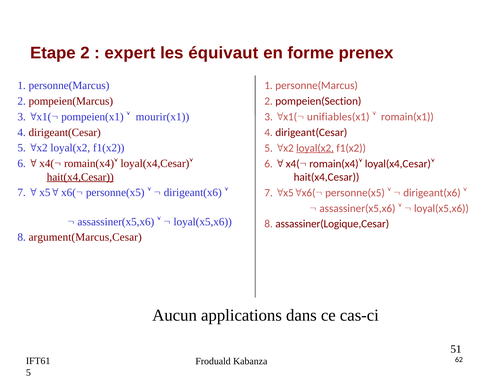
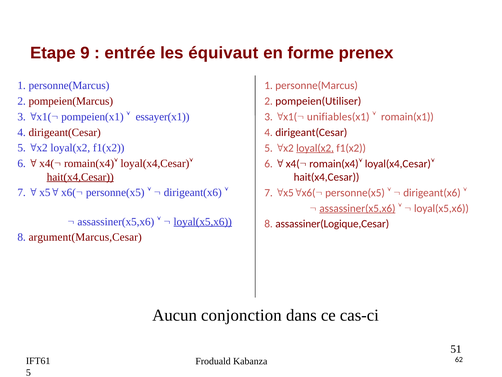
Etape 2: 2 -> 9
expert: expert -> entrée
pompeien(Section: pompeien(Section -> pompeien(Utiliser
mourir(x1: mourir(x1 -> essayer(x1
assassiner(x5,x6 at (357, 208) underline: none -> present
loyal(x5,x6 at (203, 221) underline: none -> present
applications: applications -> conjonction
